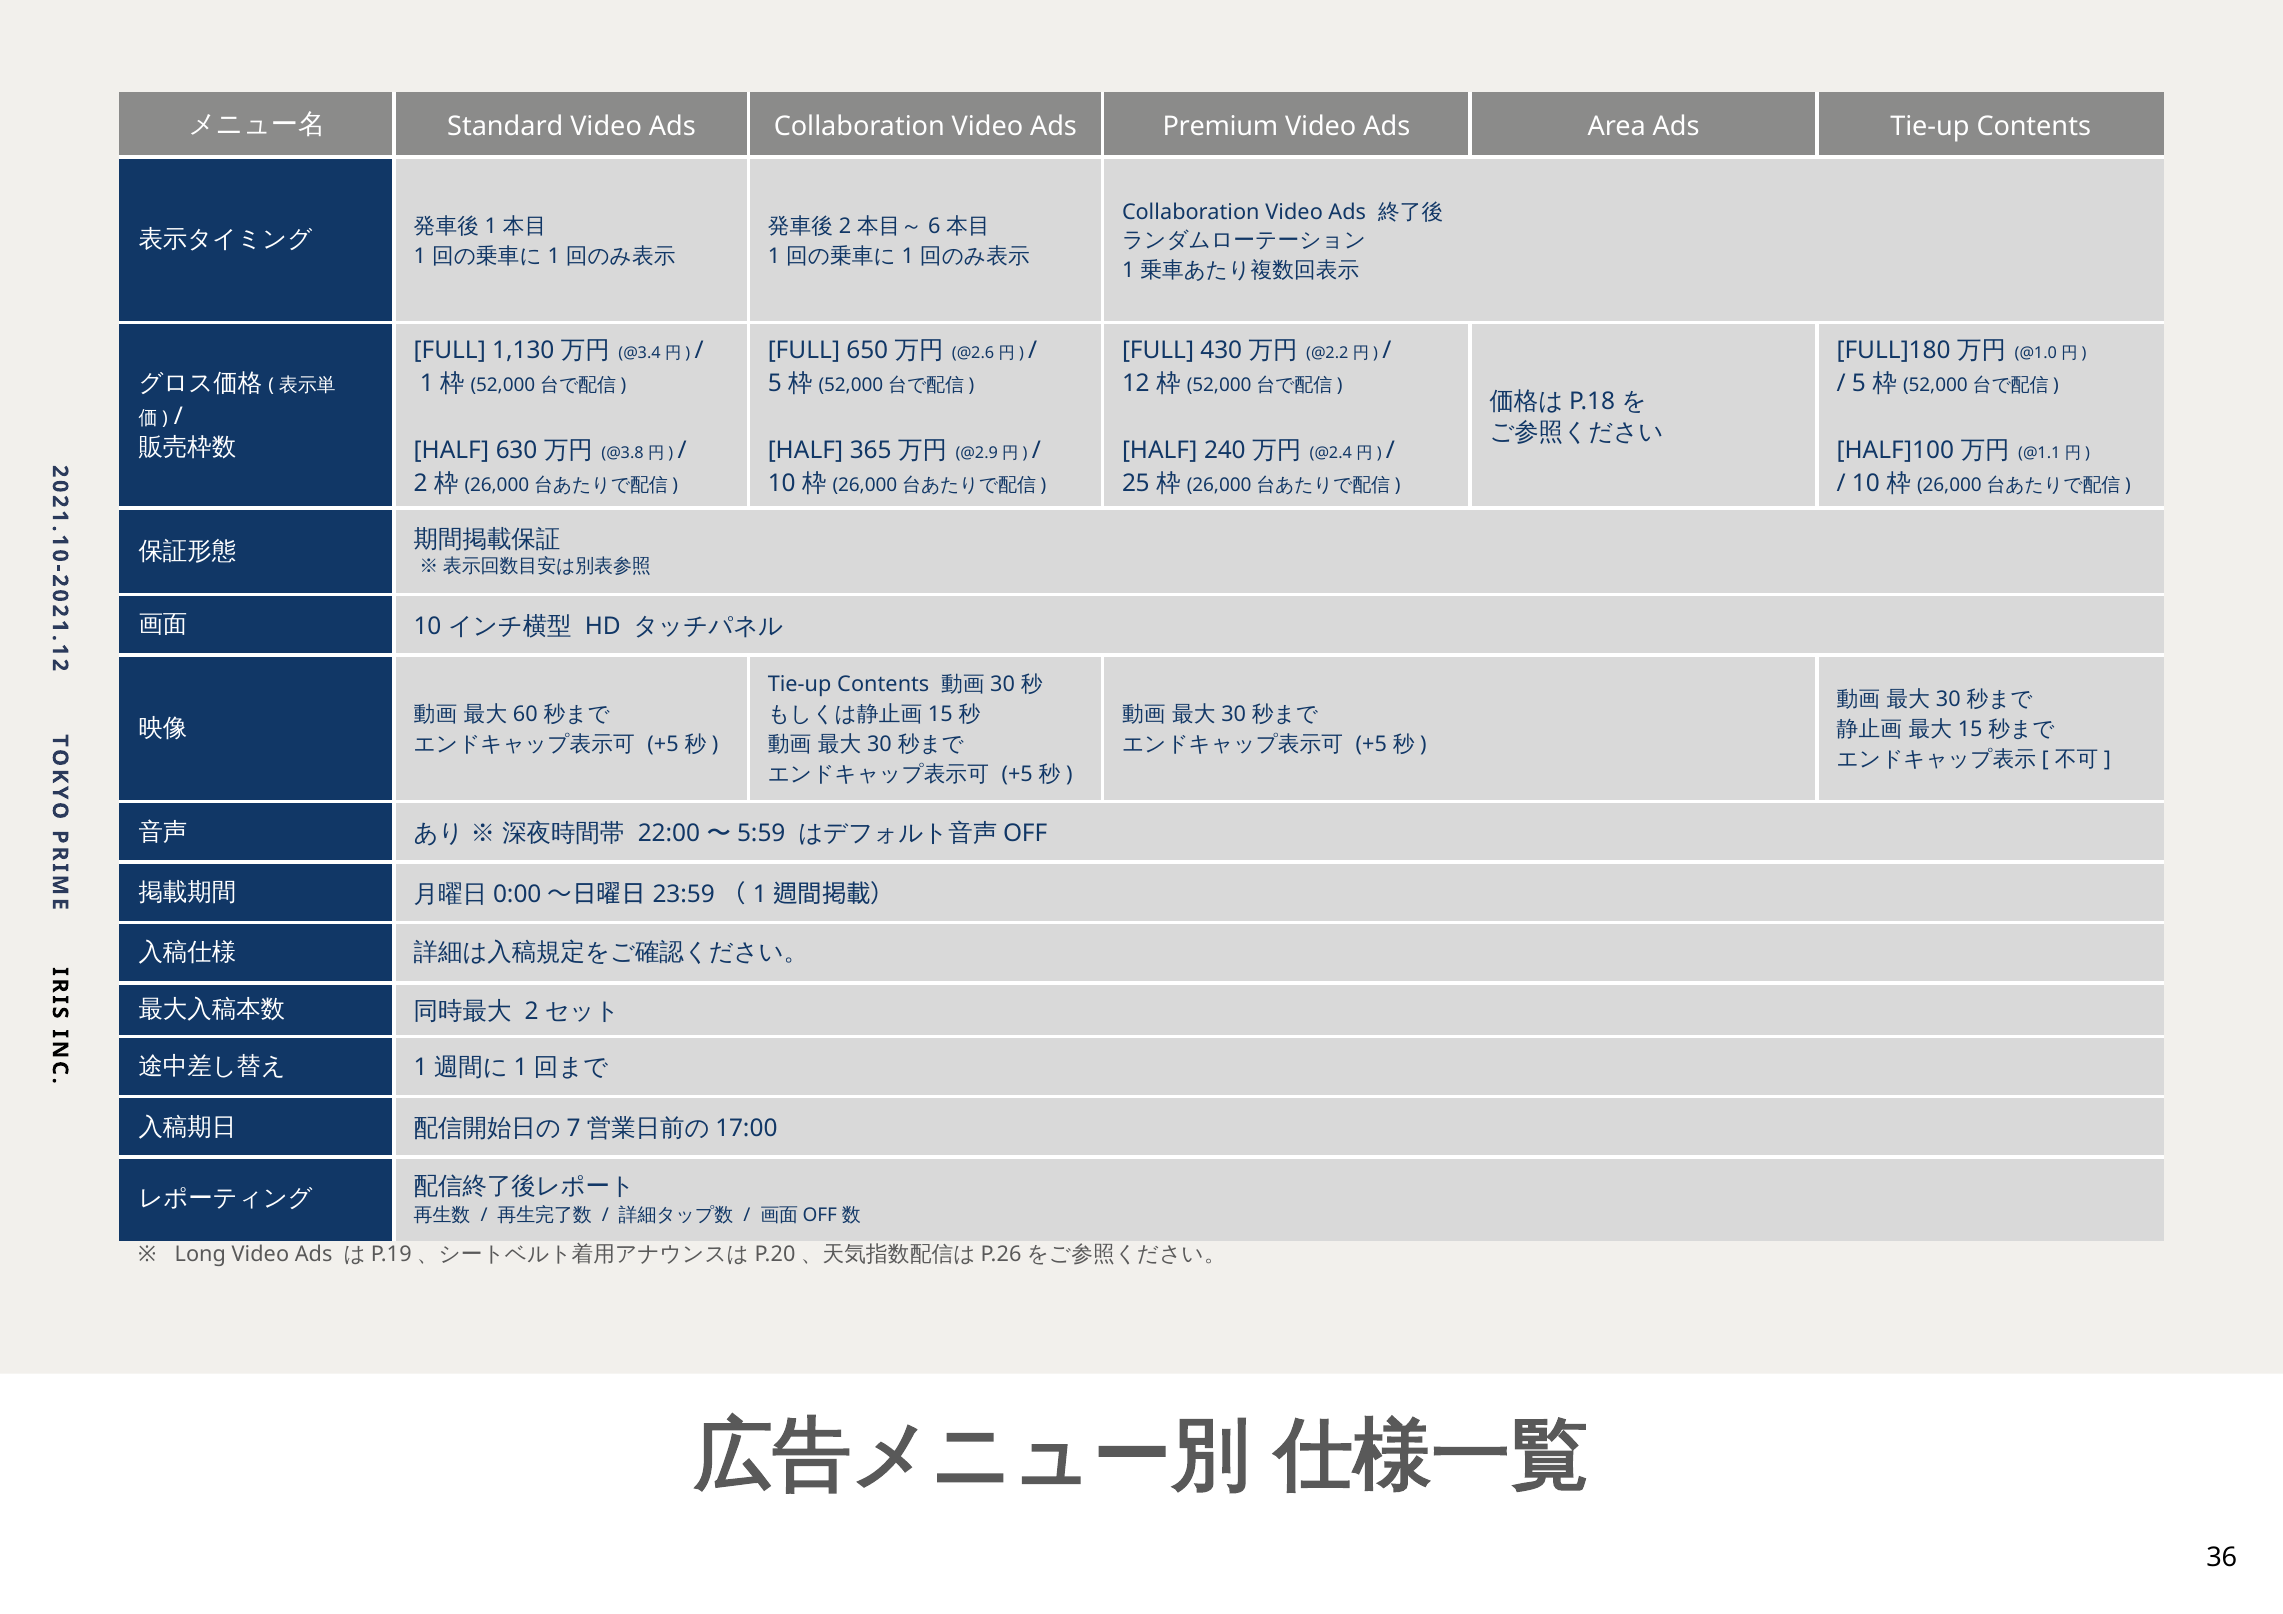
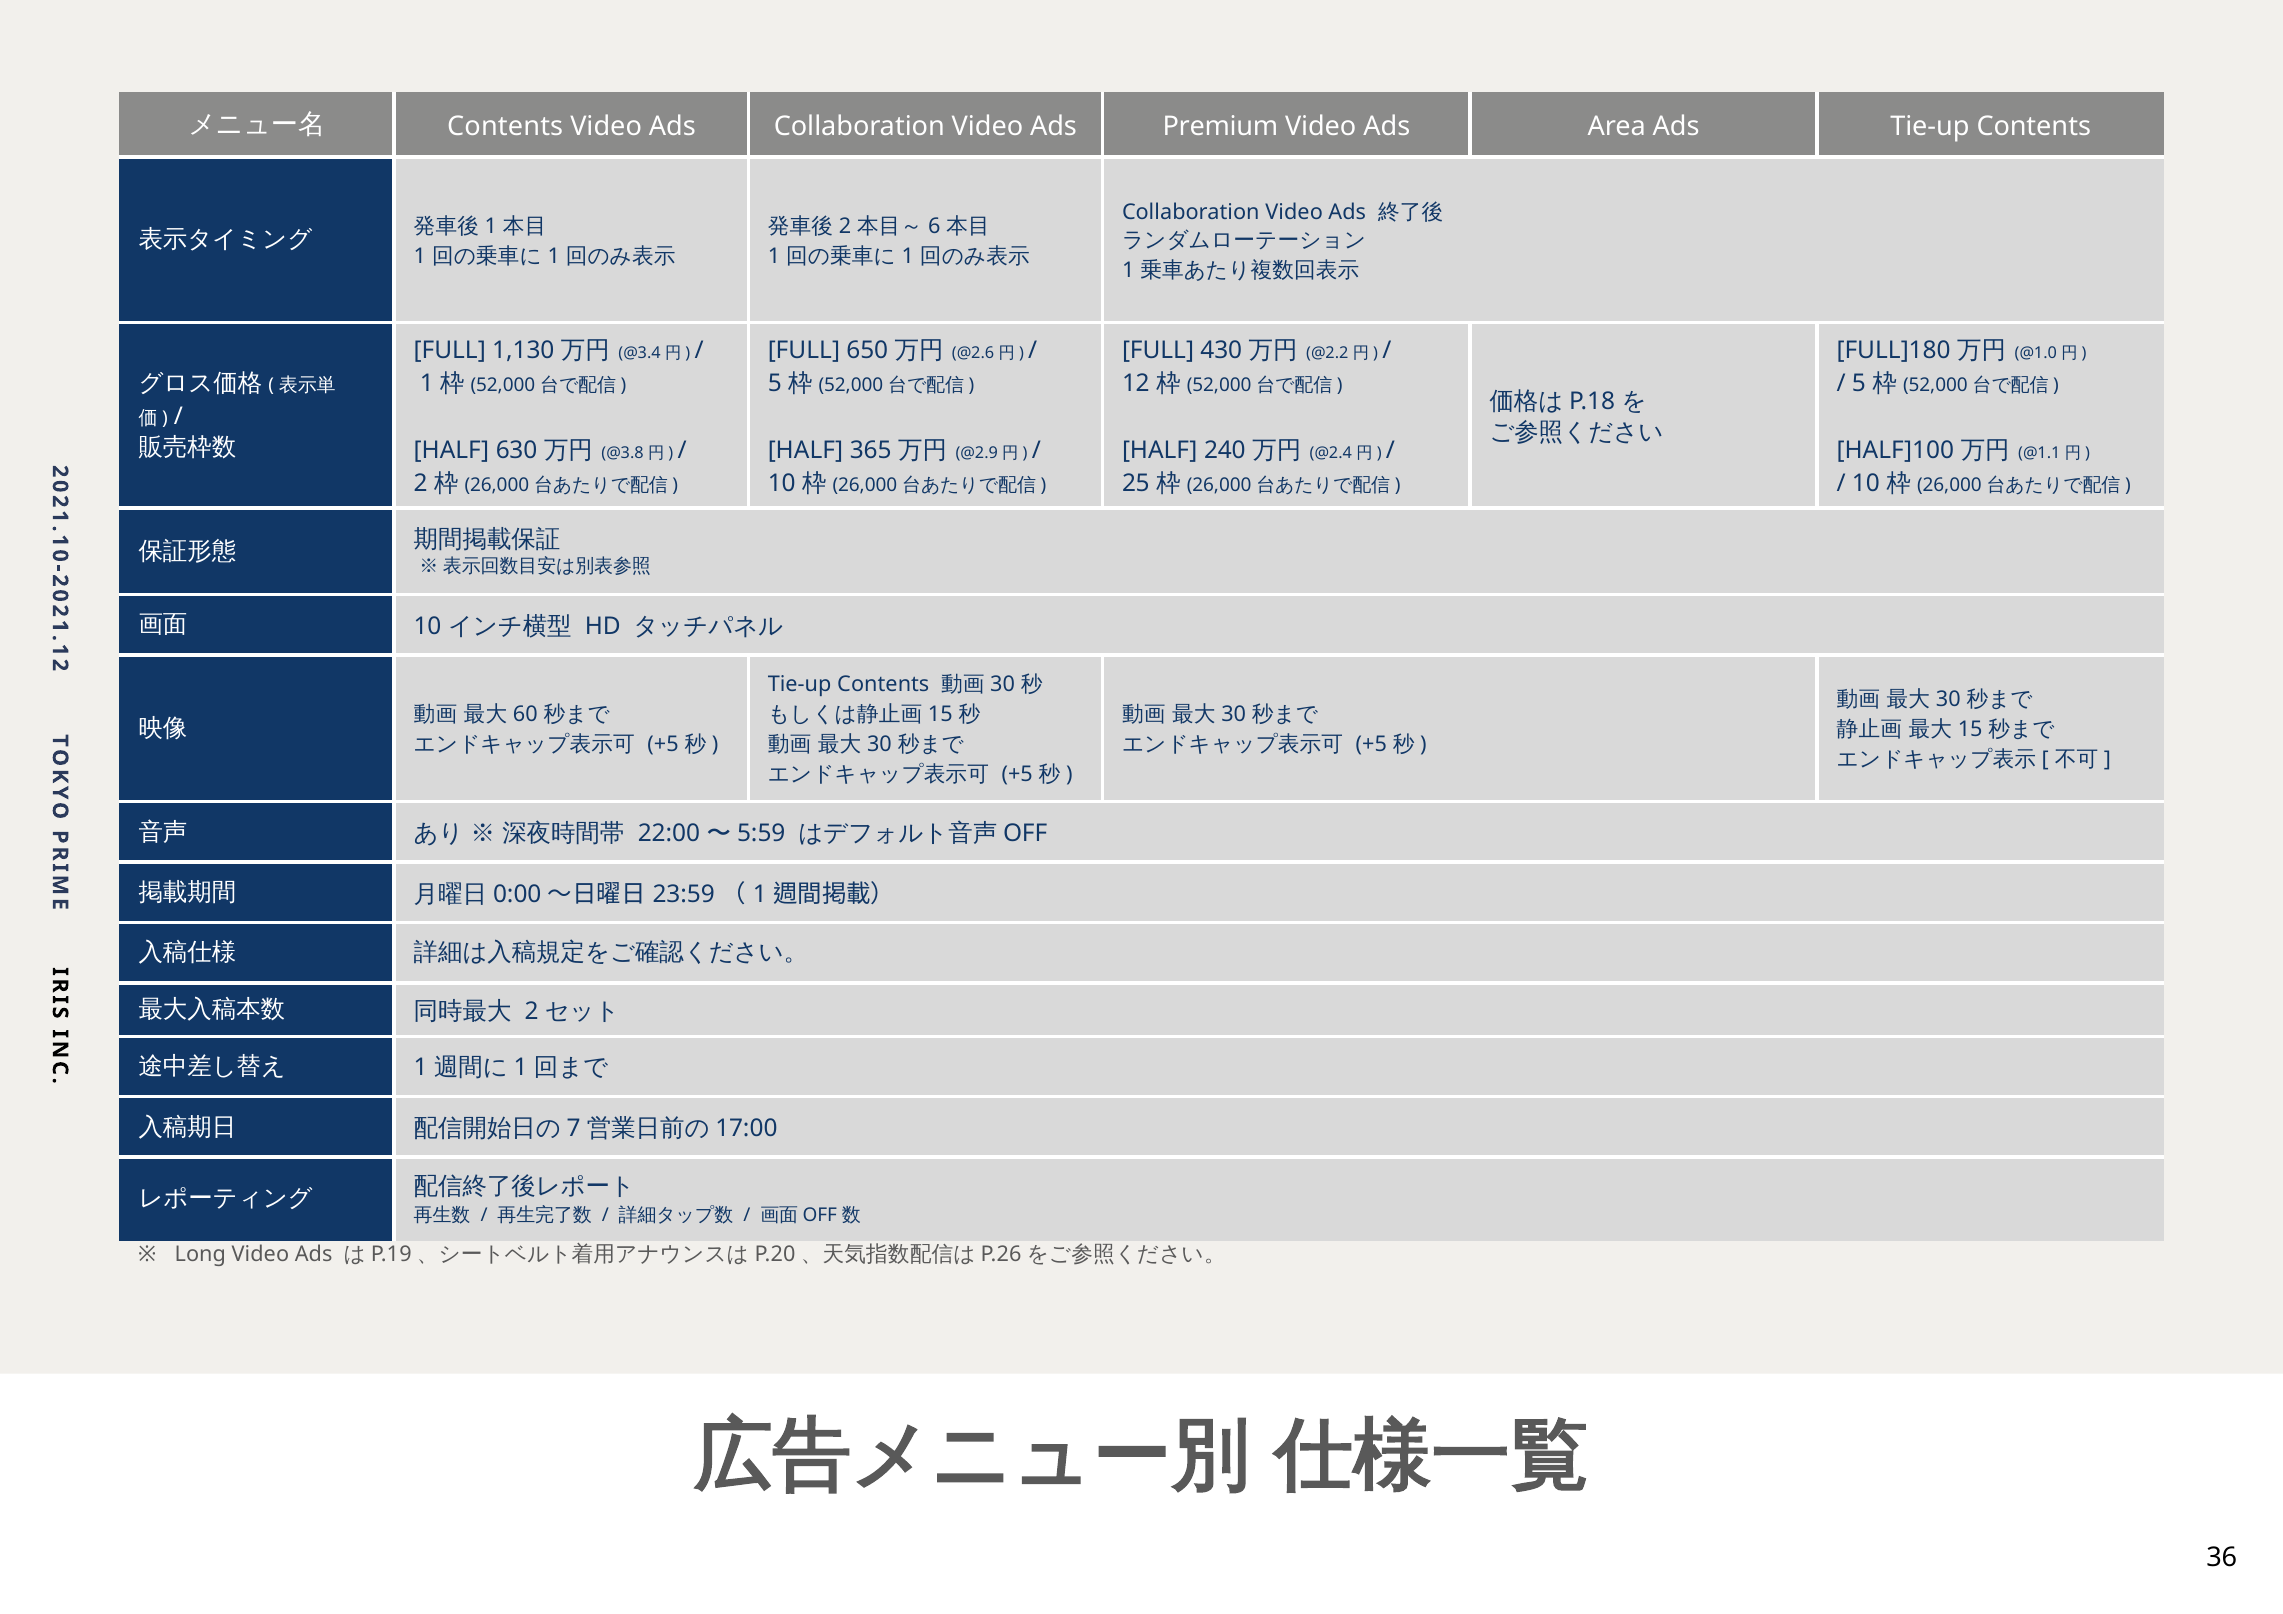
Standard at (505, 126): Standard -> Contents
